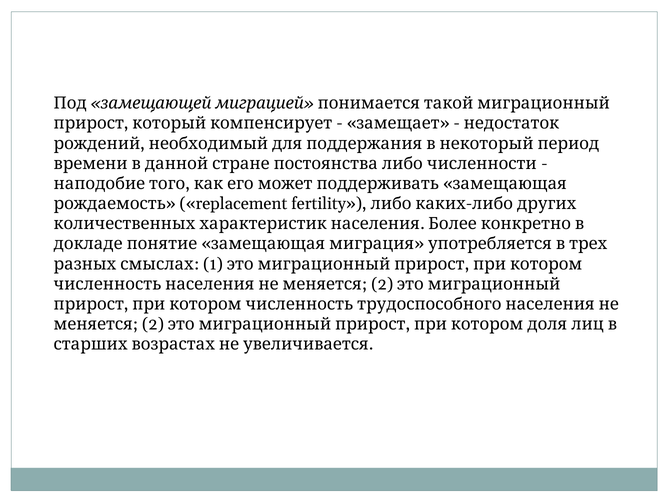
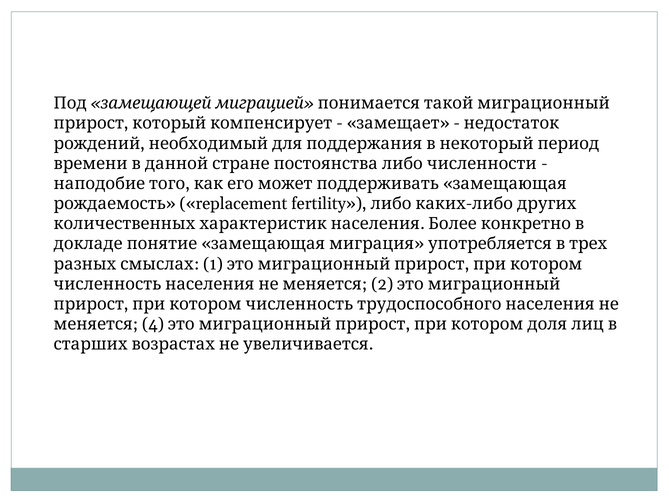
2 at (153, 324): 2 -> 4
